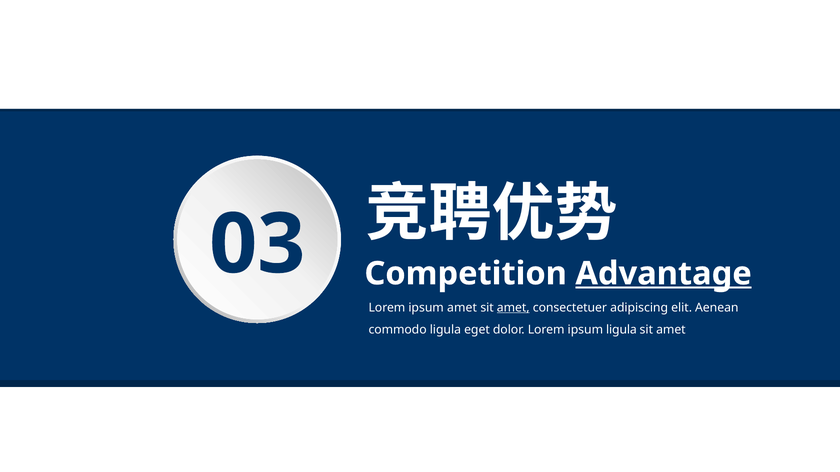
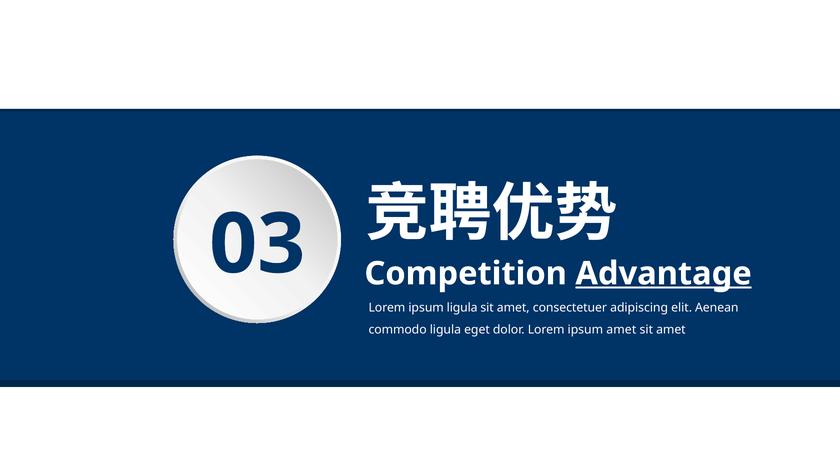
amet at (462, 308): amet -> ligula
amet at (513, 308) underline: present -> none
ipsum ligula: ligula -> amet
